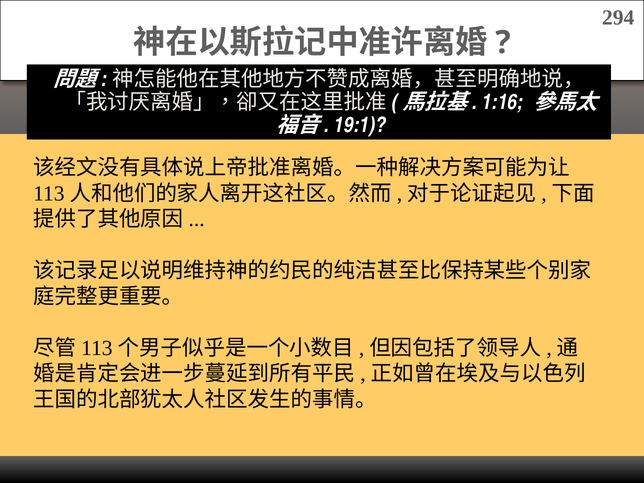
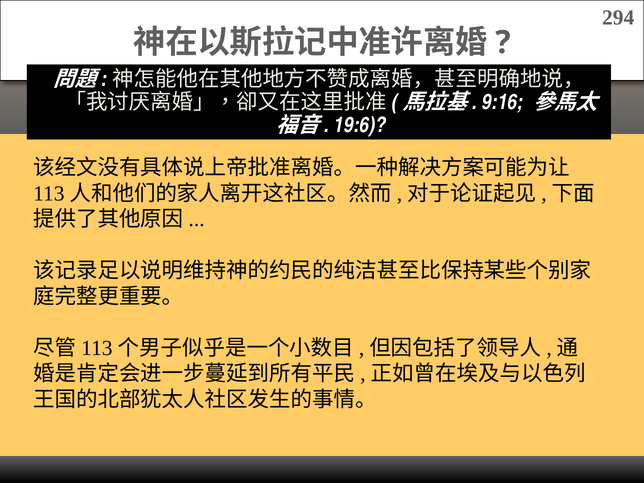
1:16: 1:16 -> 9:16
19:1: 19:1 -> 19:6
